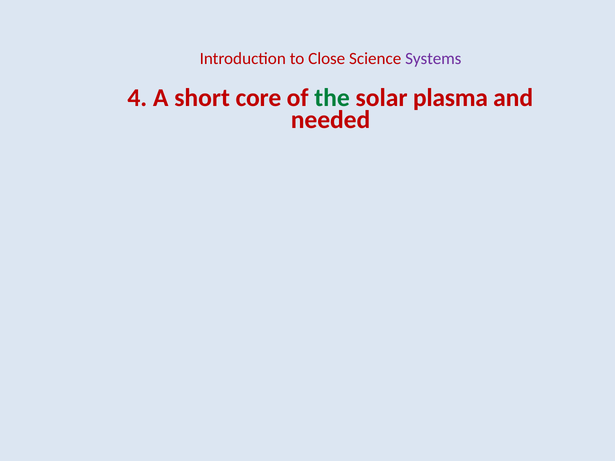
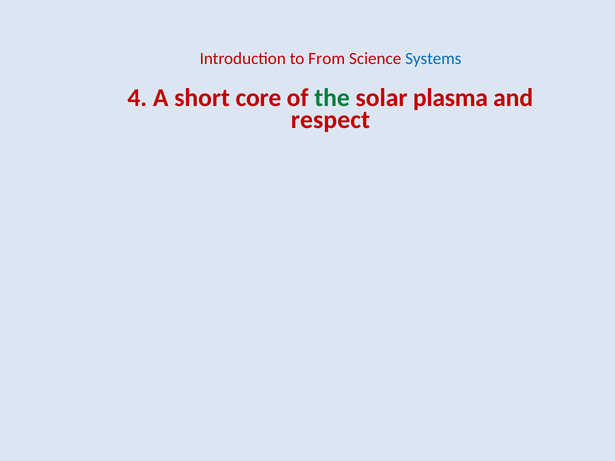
Close: Close -> From
Systems colour: purple -> blue
needed: needed -> respect
